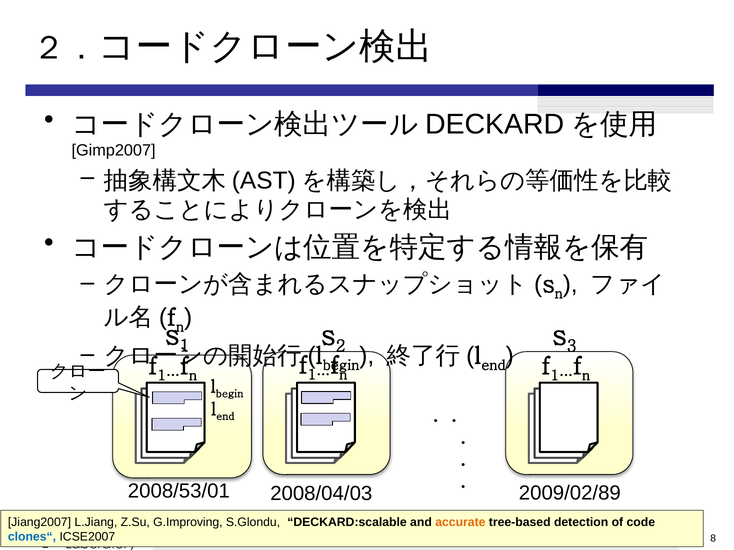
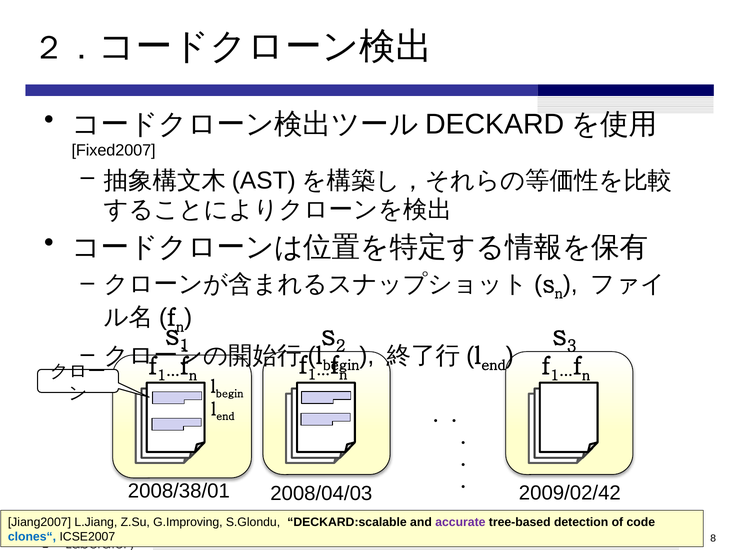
Gimp2007: Gimp2007 -> Fixed2007
2008/53/01: 2008/53/01 -> 2008/38/01
2009/02/89: 2009/02/89 -> 2009/02/42
accurate colour: orange -> purple
